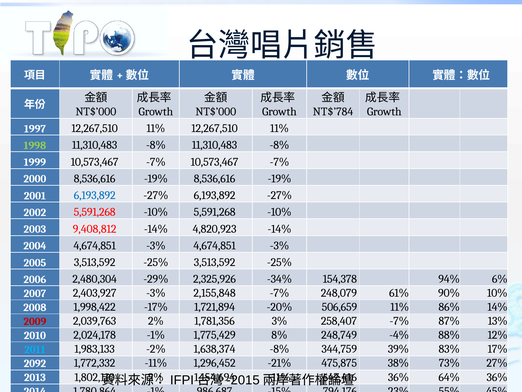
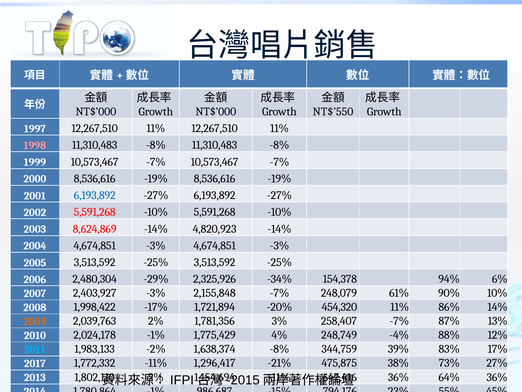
NT$’784: NT$’784 -> NT$’550
1998 colour: light green -> pink
9,408,812: 9,408,812 -> 8,624,869
506,659: 506,659 -> 454,320
2009 colour: red -> orange
8%: 8% -> 4%
2092: 2092 -> 2017
1,296,452: 1,296,452 -> 1,296,417
